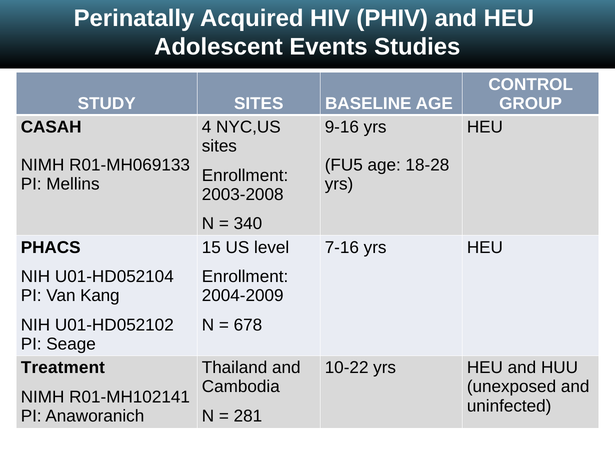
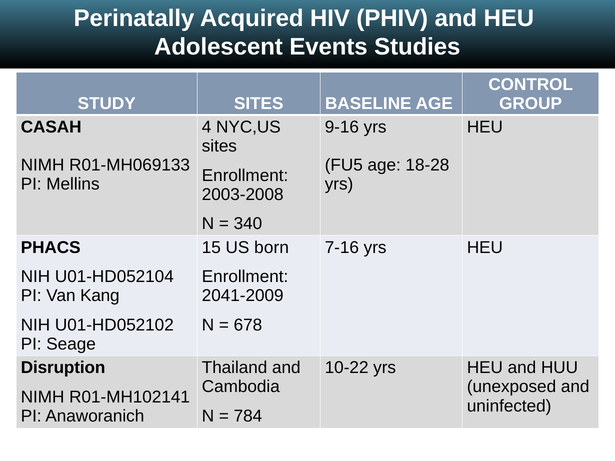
level: level -> born
2004-2009: 2004-2009 -> 2041-2009
Treatment: Treatment -> Disruption
281: 281 -> 784
